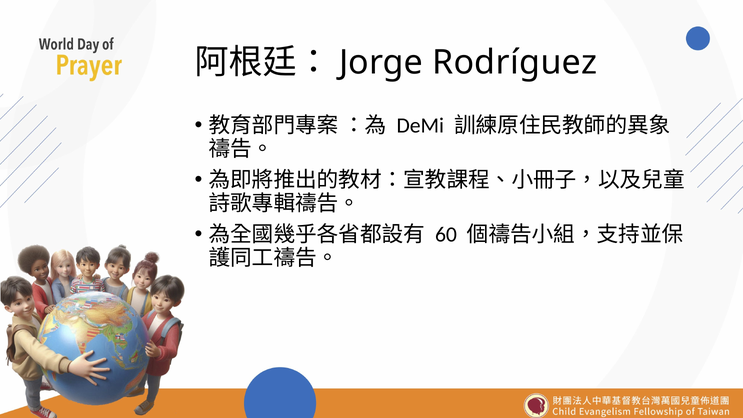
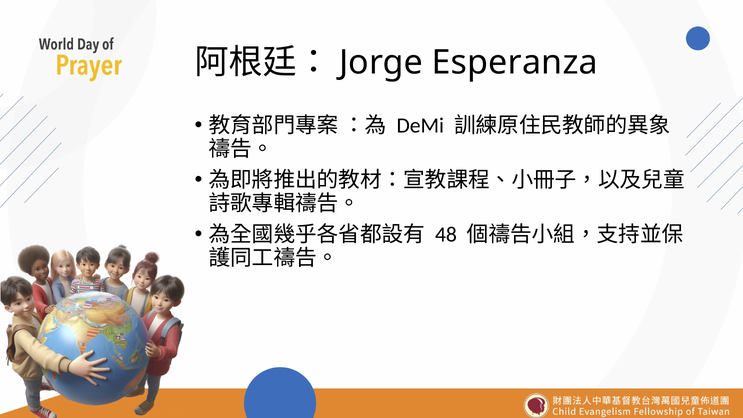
Rodríguez: Rodríguez -> Esperanza
60: 60 -> 48
